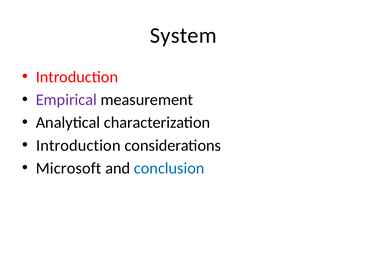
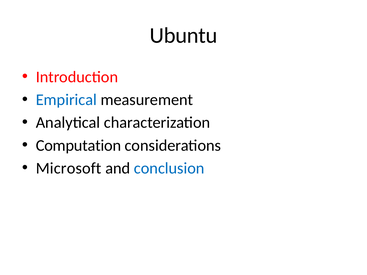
System: System -> Ubuntu
Empirical colour: purple -> blue
Introduction at (78, 146): Introduction -> Computation
